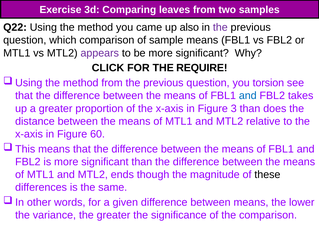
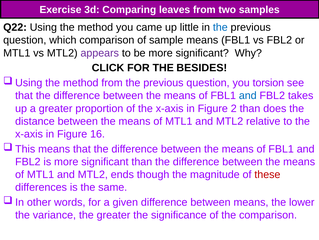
also: also -> little
the at (220, 27) colour: purple -> blue
REQUIRE: REQUIRE -> BESIDES
3: 3 -> 2
60: 60 -> 16
these colour: black -> red
